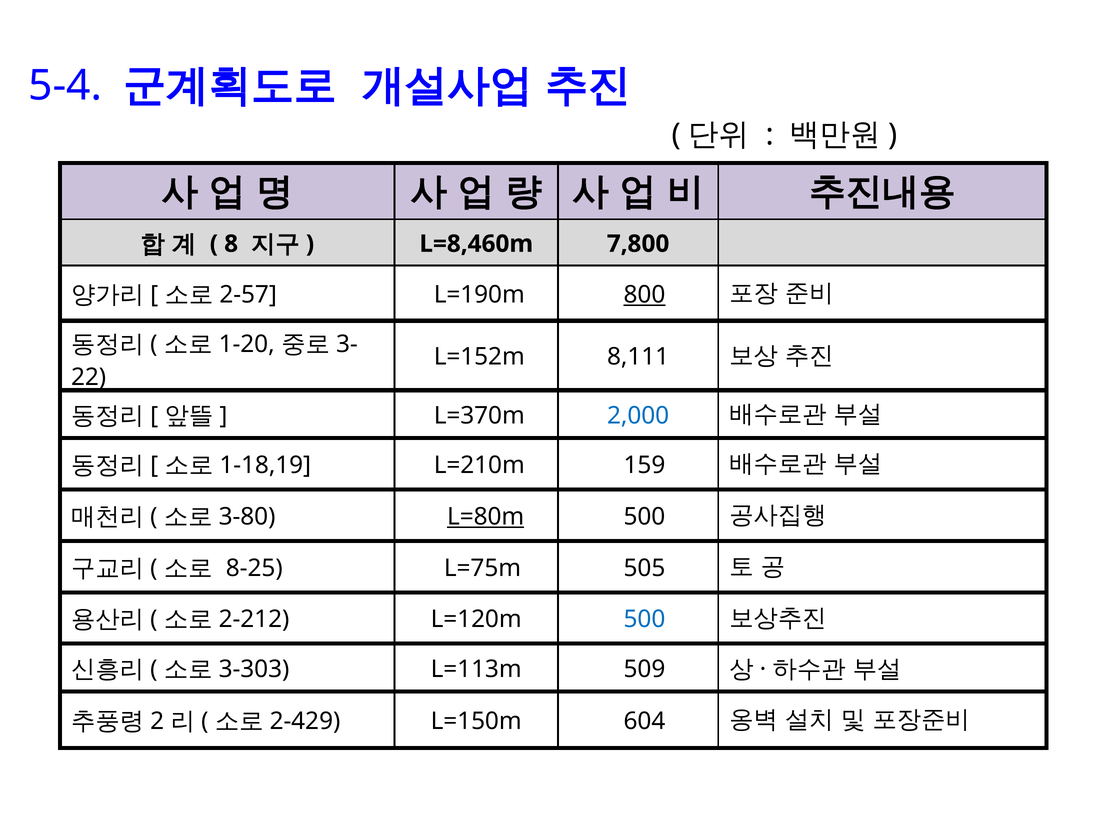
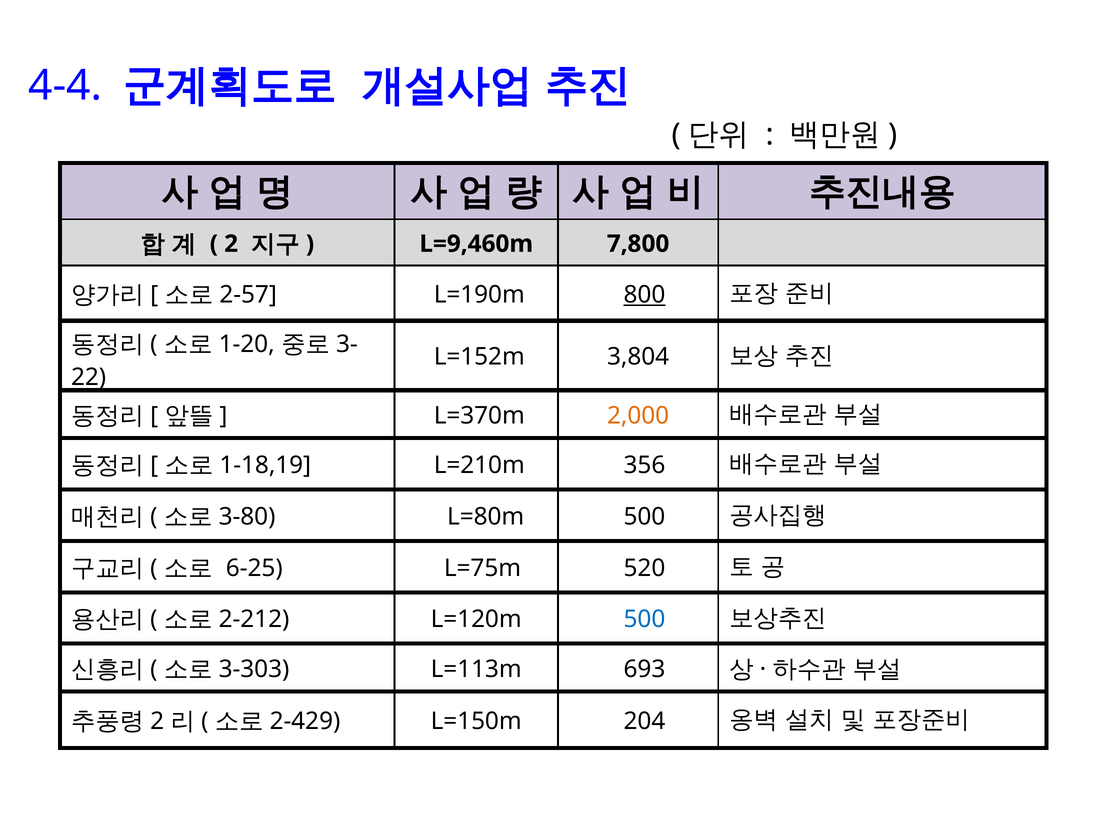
5-4: 5-4 -> 4-4
8 at (231, 244): 8 -> 2
L=8,460m: L=8,460m -> L=9,460m
8,111: 8,111 -> 3,804
2,000 colour: blue -> orange
159: 159 -> 356
L=80m underline: present -> none
8-25: 8-25 -> 6-25
505: 505 -> 520
509: 509 -> 693
604: 604 -> 204
